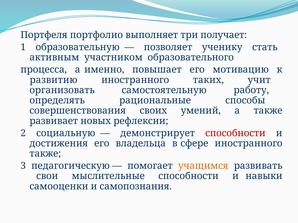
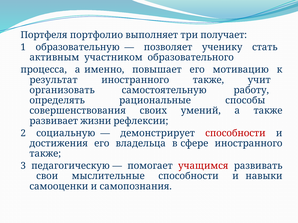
развитию: развитию -> результат
таких at (208, 80): таких -> также
новых: новых -> жизни
учащимся colour: orange -> red
